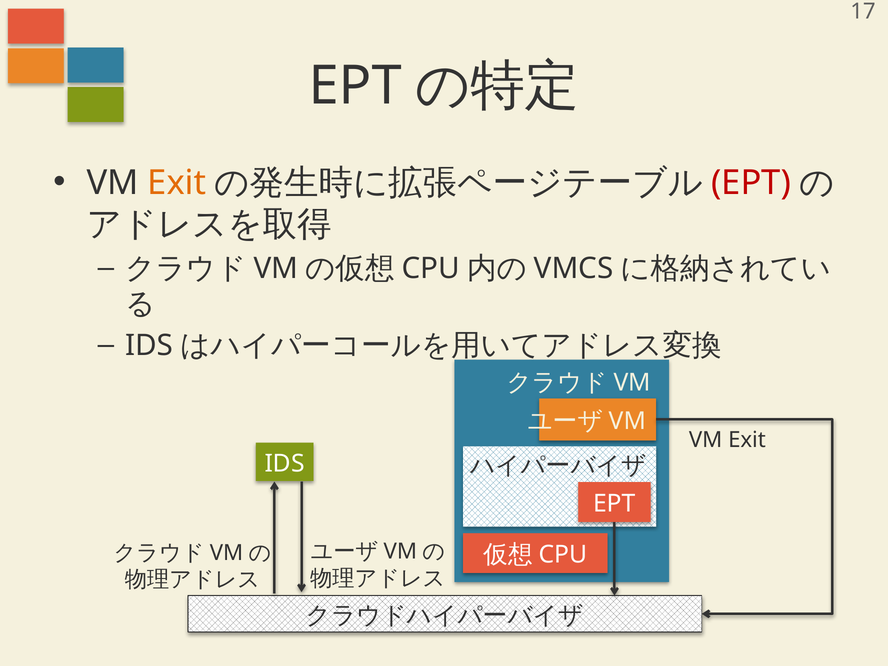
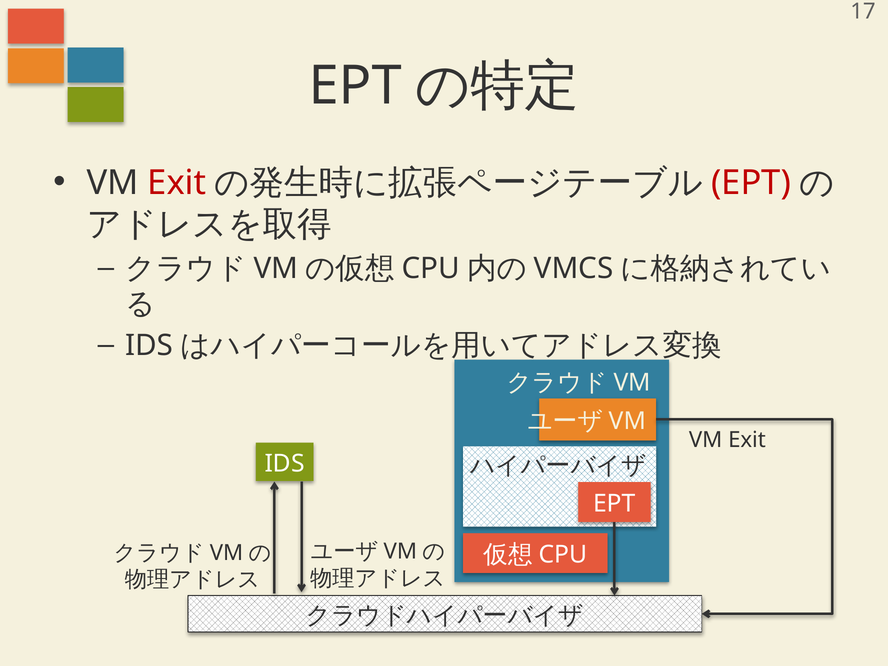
Exit at (177, 183) colour: orange -> red
